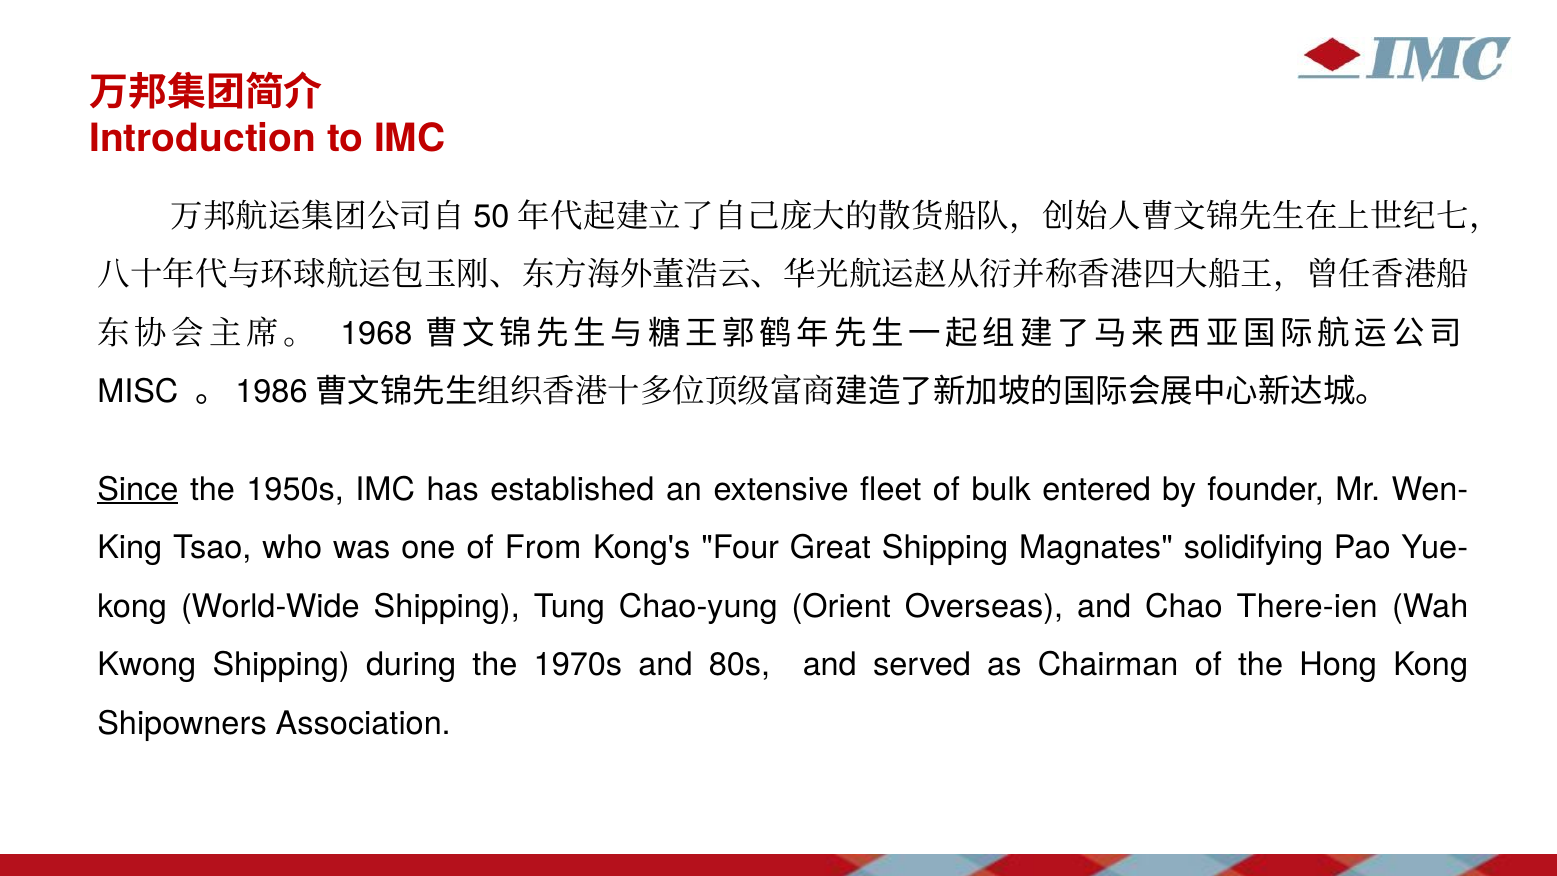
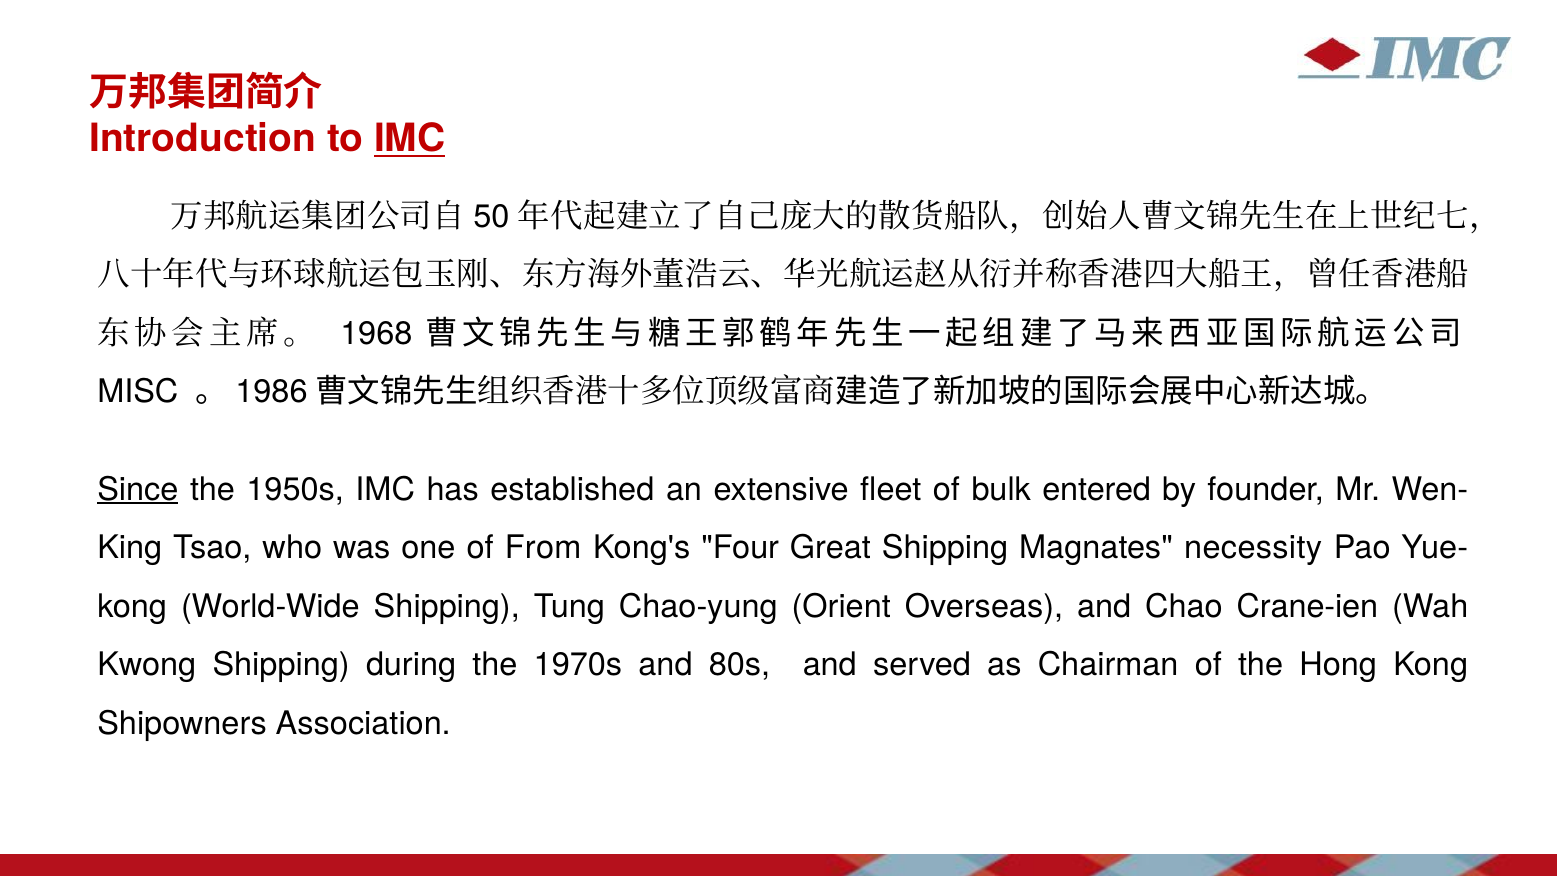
IMC at (410, 139) underline: none -> present
solidifying: solidifying -> necessity
There-ien: There-ien -> Crane-ien
